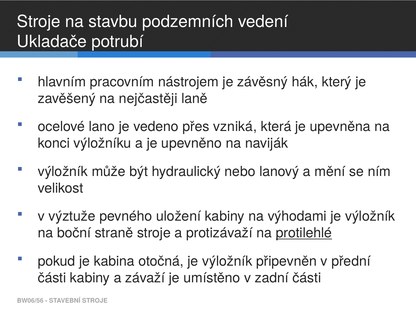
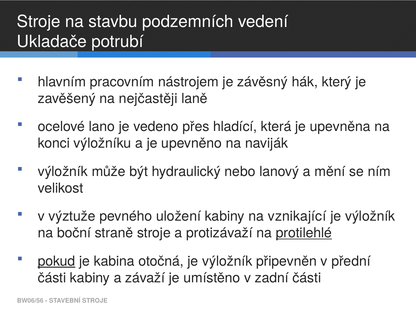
vzniká: vzniká -> hladící
výhodami: výhodami -> vznikající
pokud underline: none -> present
